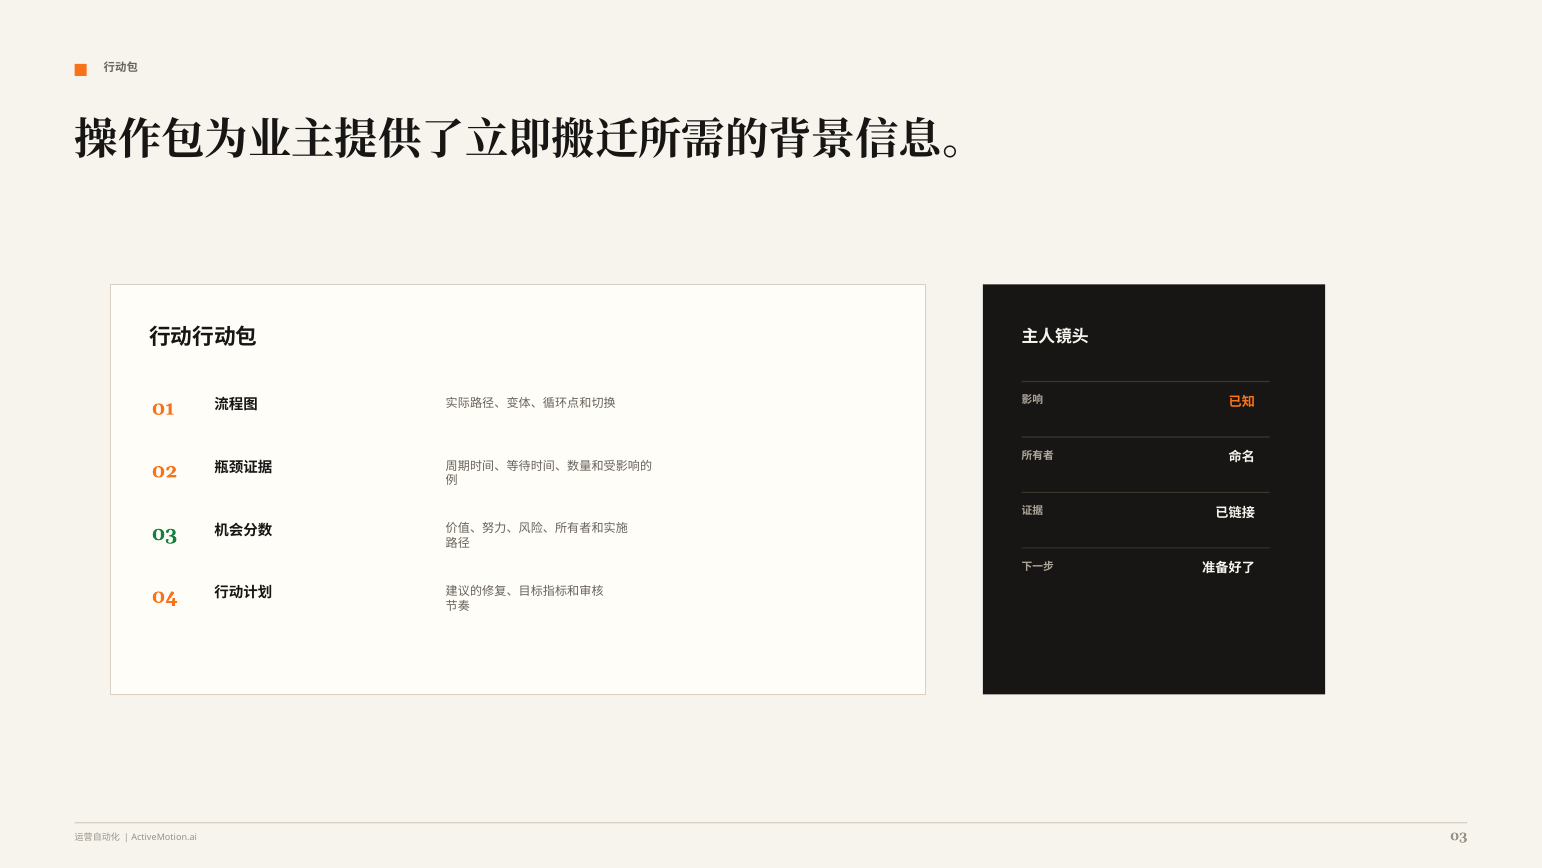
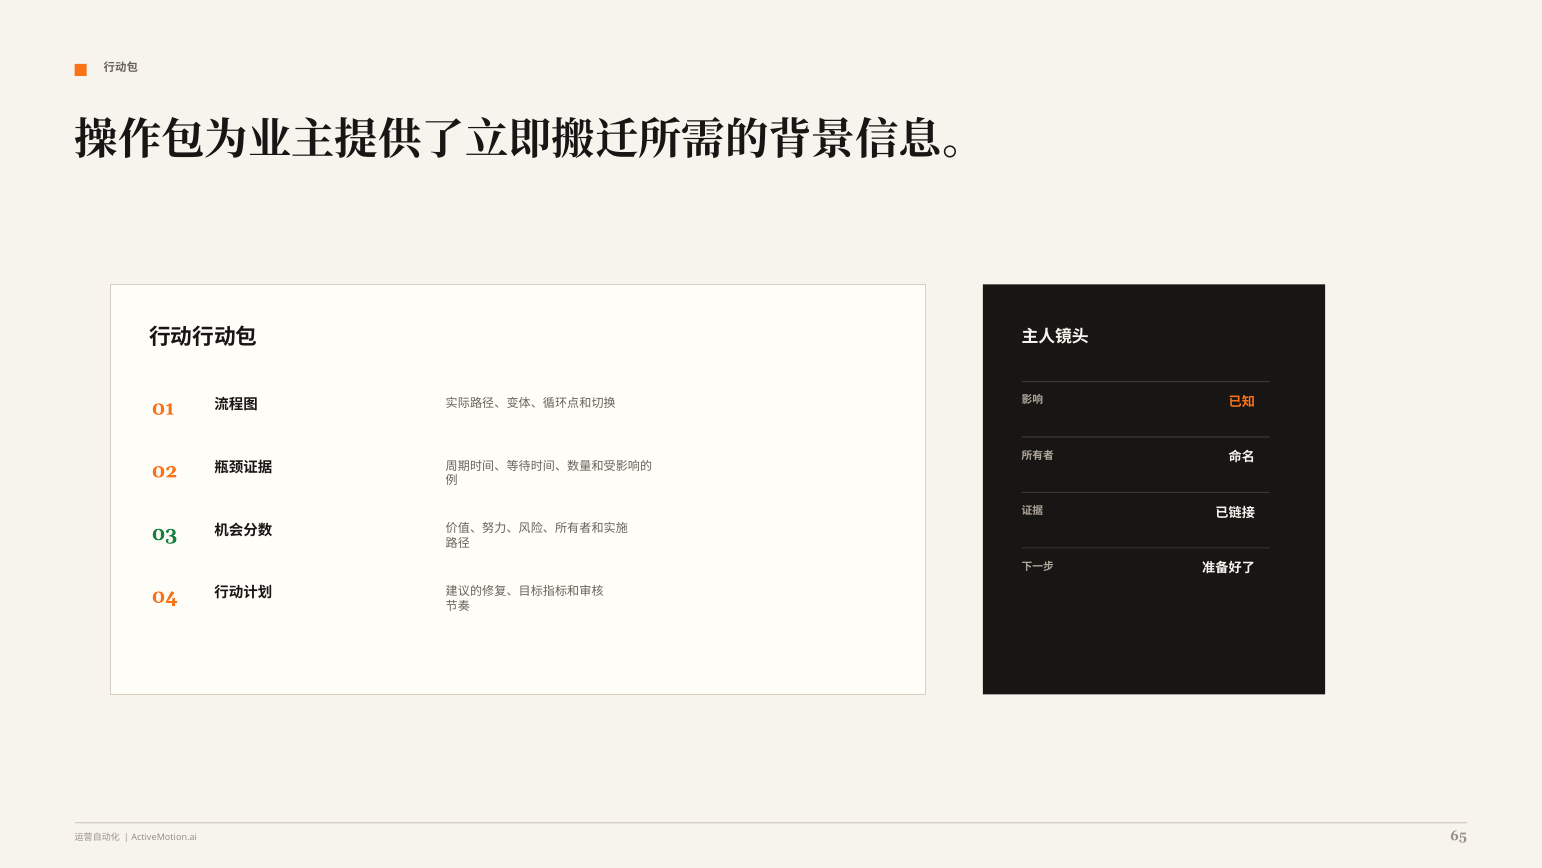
ActiveMotion.ai 03: 03 -> 65
